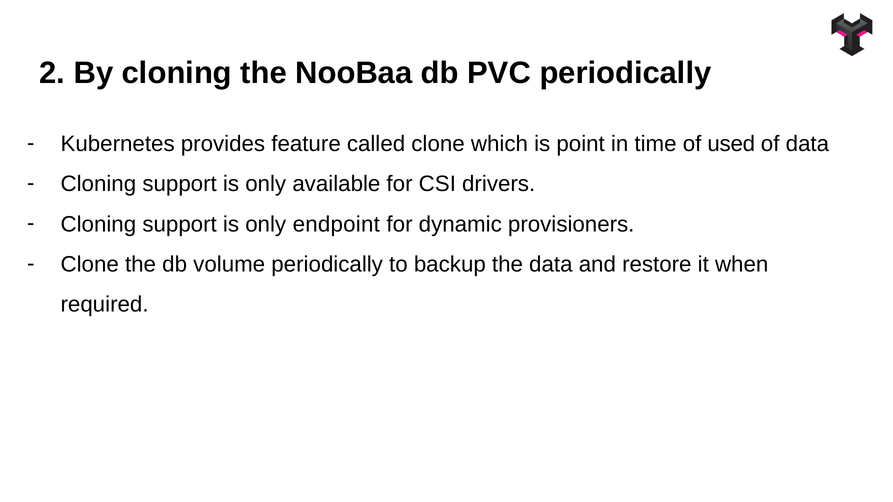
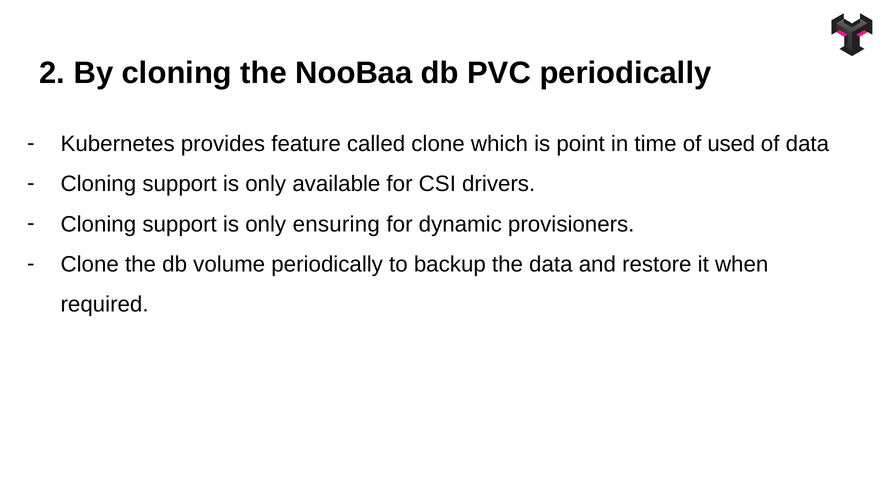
endpoint: endpoint -> ensuring
